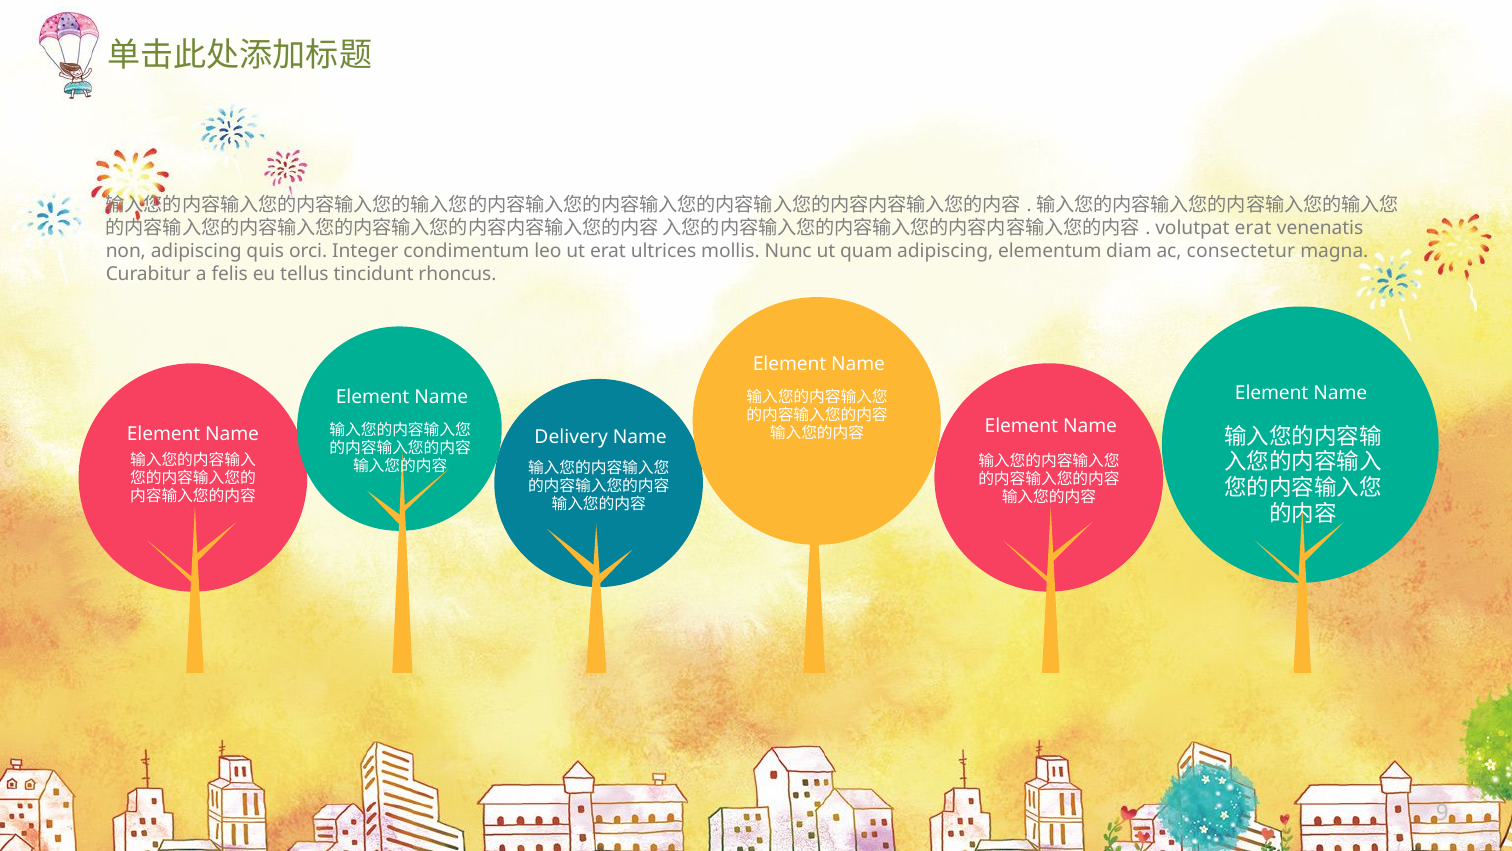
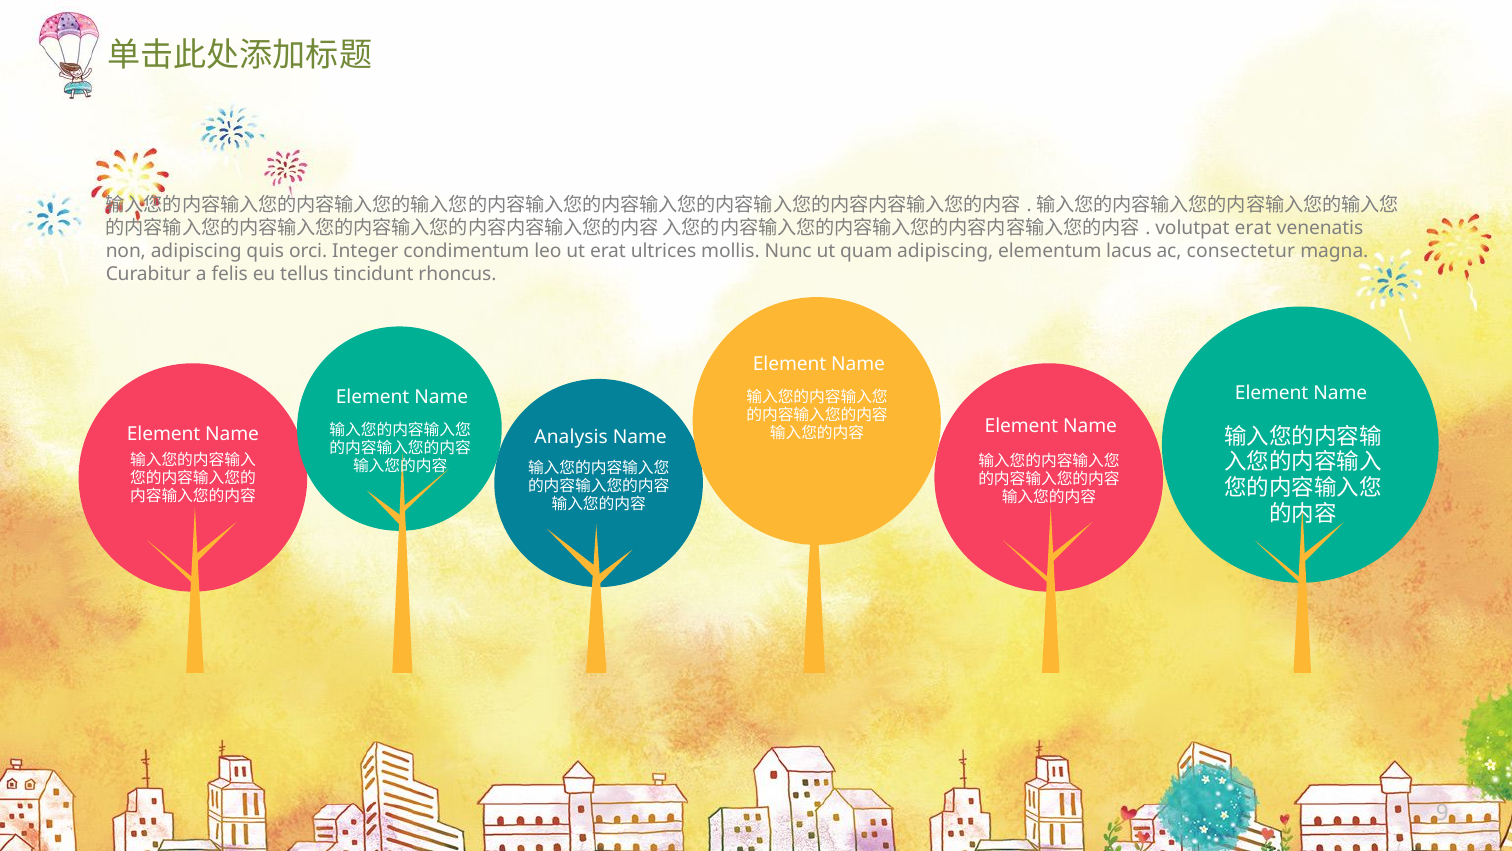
diam: diam -> lacus
Delivery: Delivery -> Analysis
